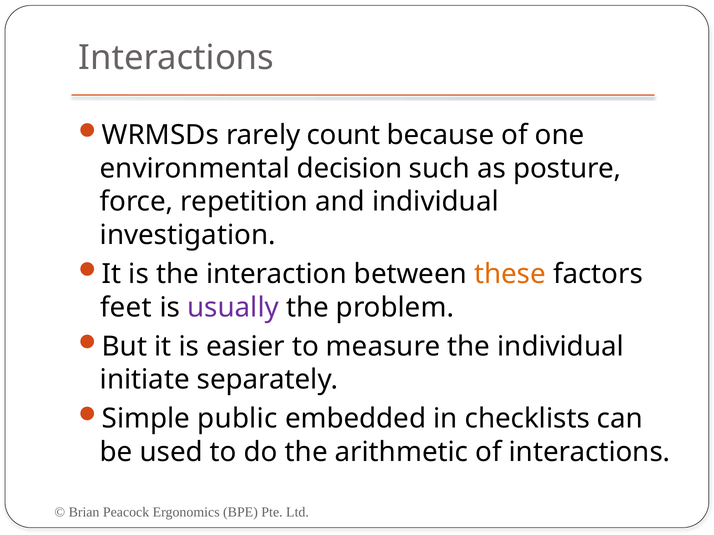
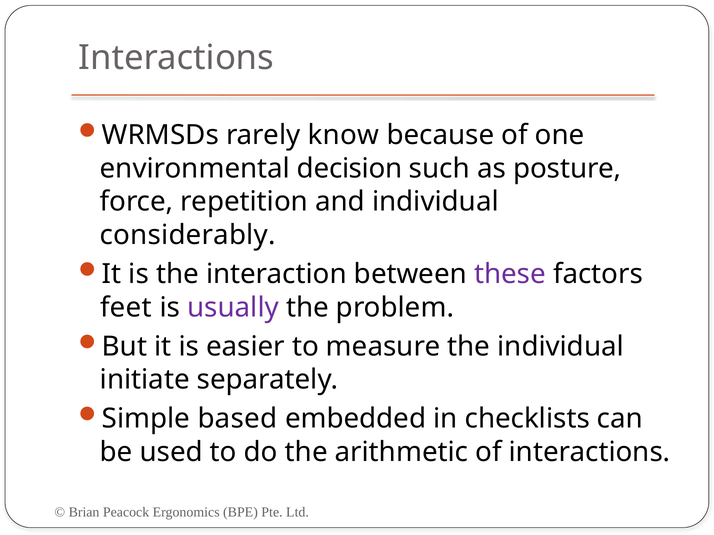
count: count -> know
investigation: investigation -> considerably
these colour: orange -> purple
public: public -> based
